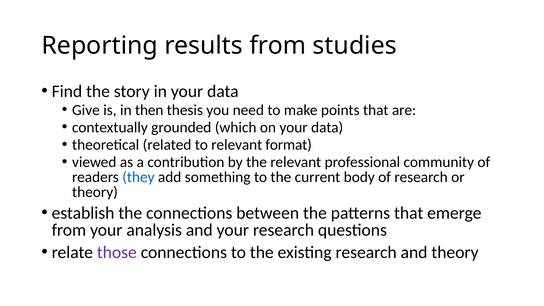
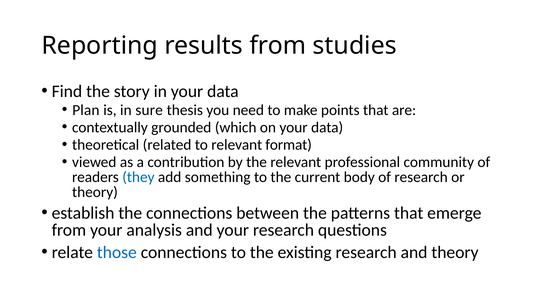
Give: Give -> Plan
then: then -> sure
those colour: purple -> blue
